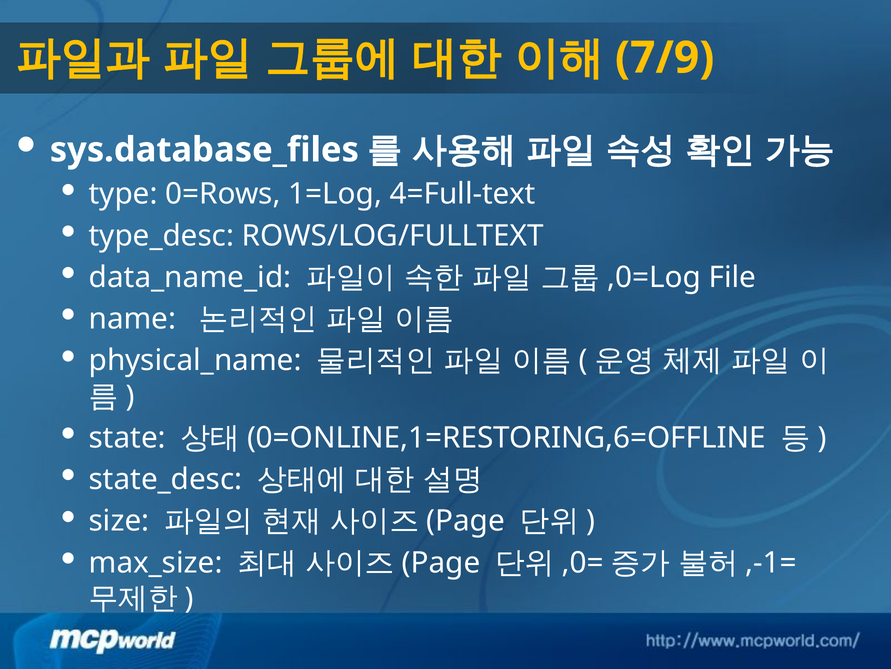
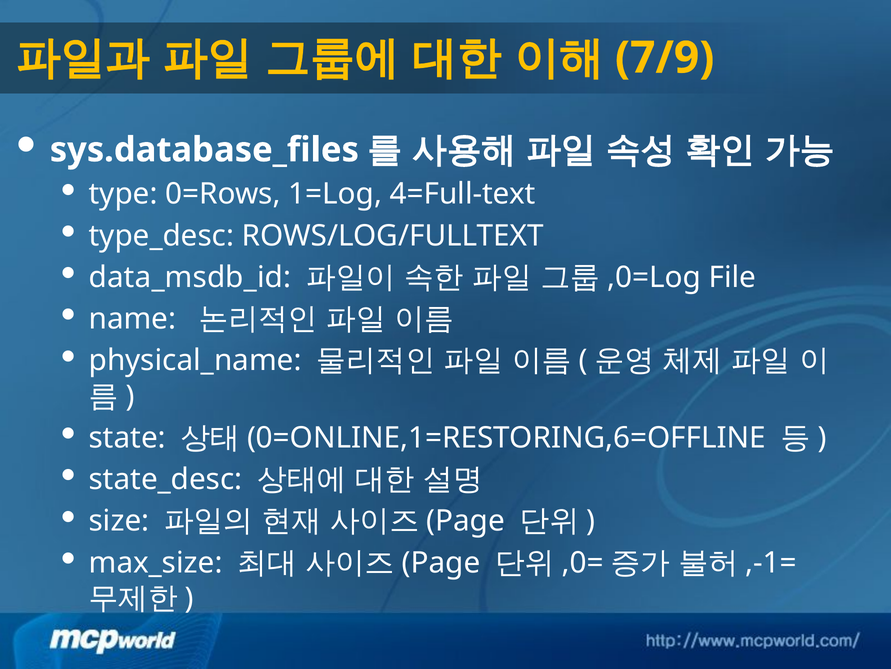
data_name_id: data_name_id -> data_msdb_id
